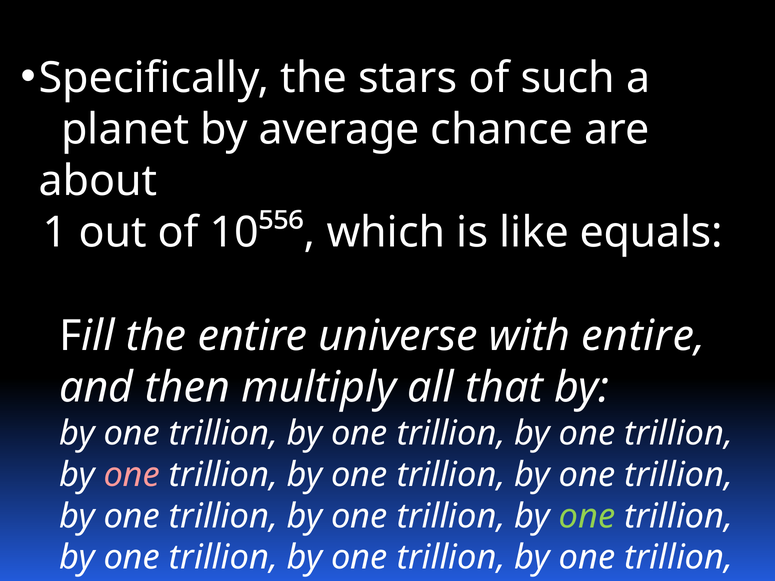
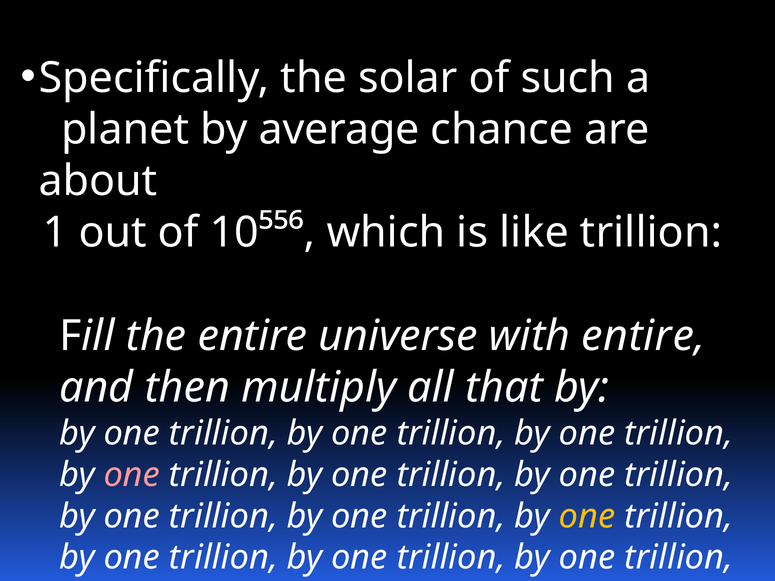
stars: stars -> solar
like equals: equals -> trillion
one at (587, 516) colour: light green -> yellow
